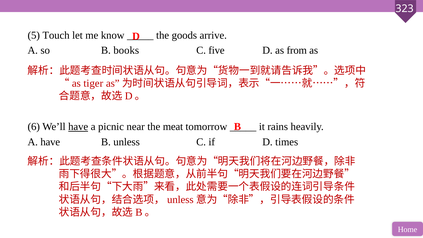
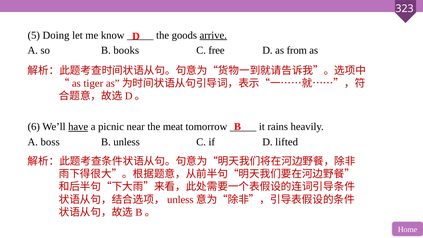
Touch: Touch -> Doing
arrive underline: none -> present
five: five -> free
A have: have -> boss
times: times -> lifted
